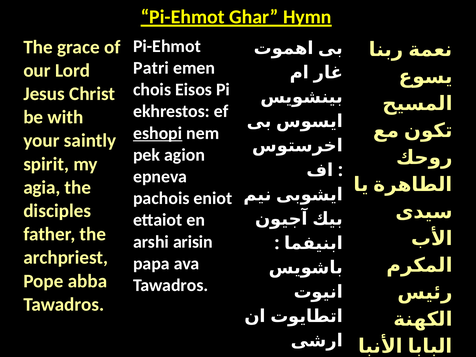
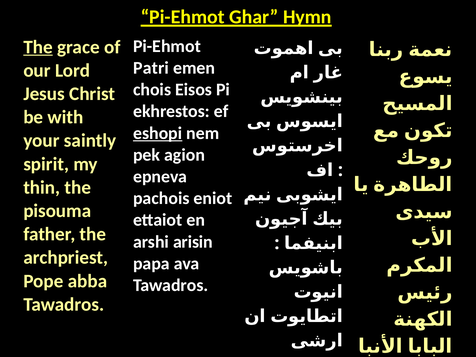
The at (38, 47) underline: none -> present
agia: agia -> thin
disciples: disciples -> pisouma
